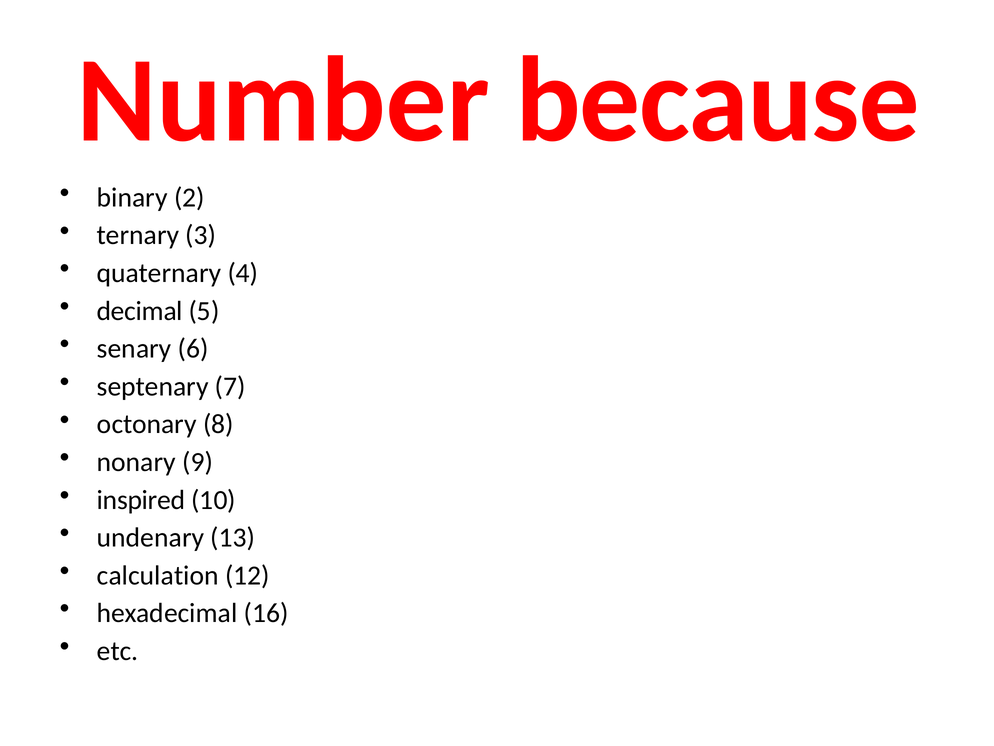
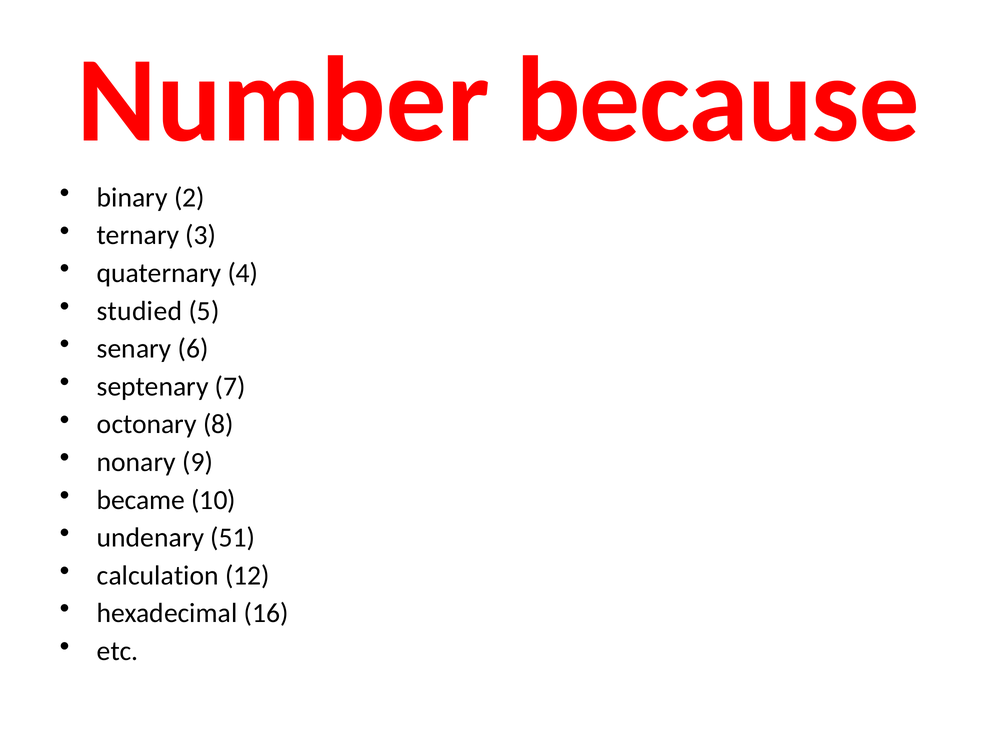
decimal: decimal -> studied
inspired: inspired -> became
13: 13 -> 51
